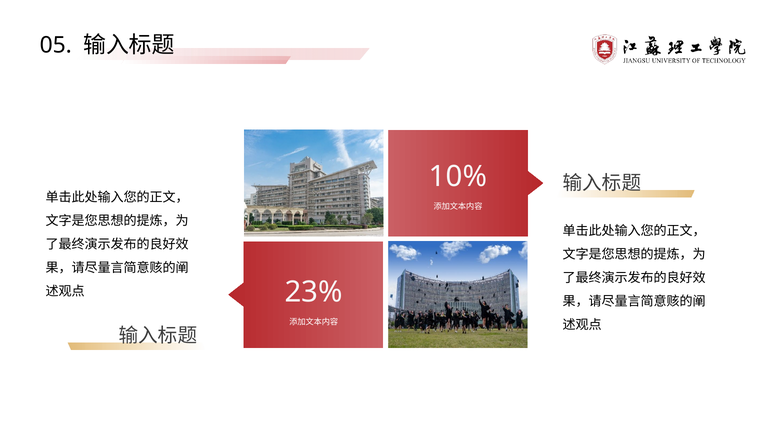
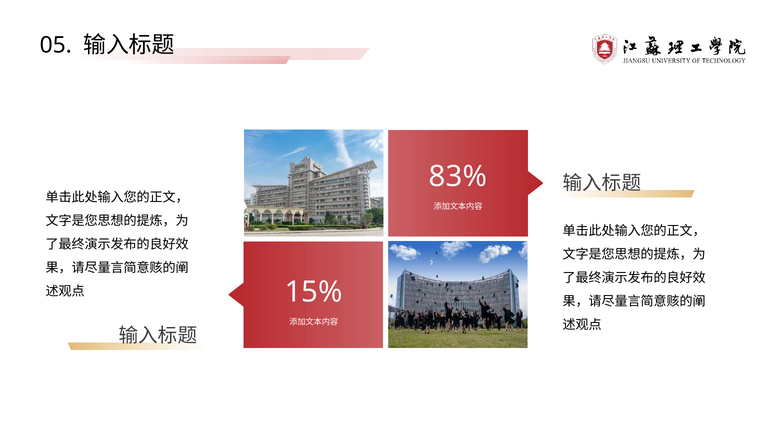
10%: 10% -> 83%
23%: 23% -> 15%
